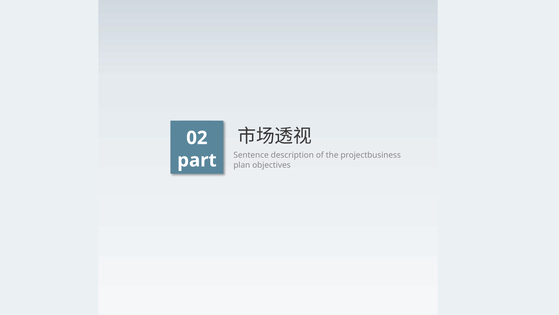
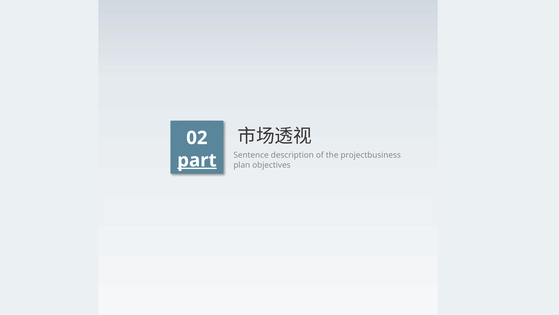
part underline: none -> present
